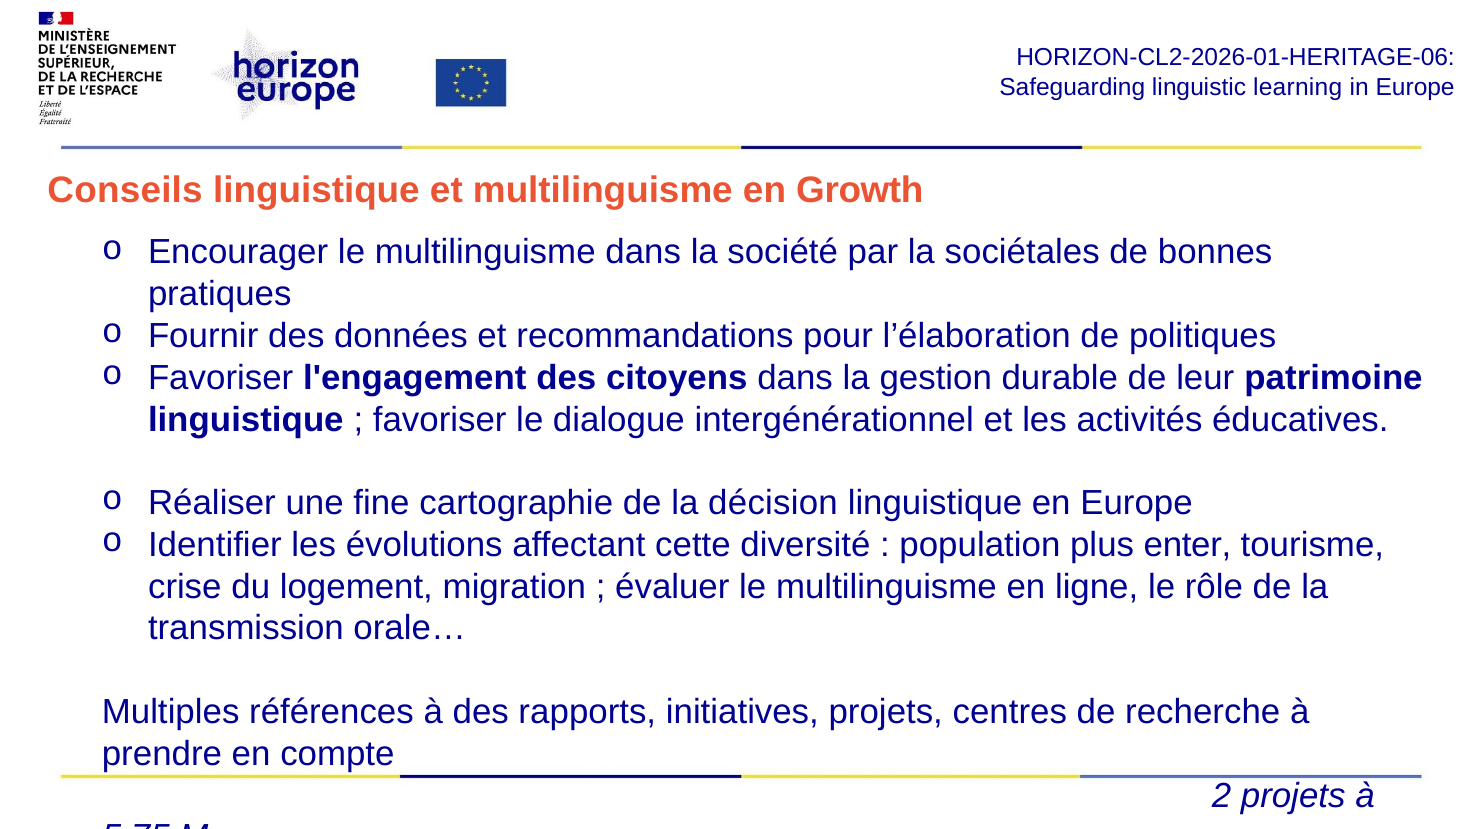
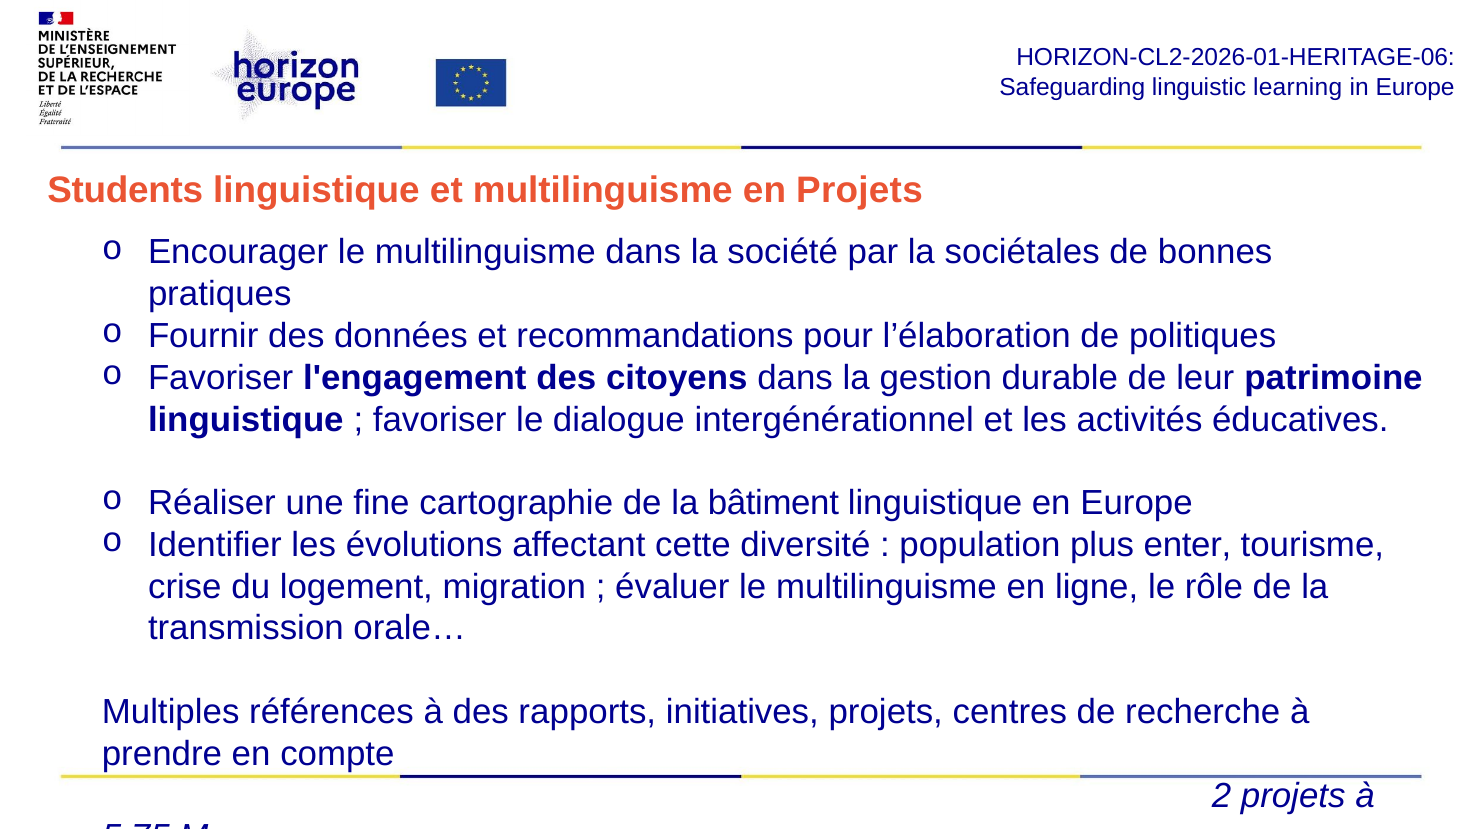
Conseils: Conseils -> Students
en Growth: Growth -> Projets
décision: décision -> bâtiment
